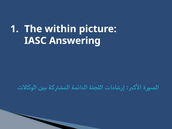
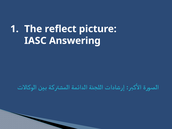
within: within -> reflect
